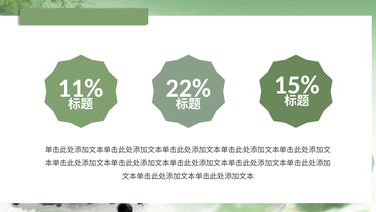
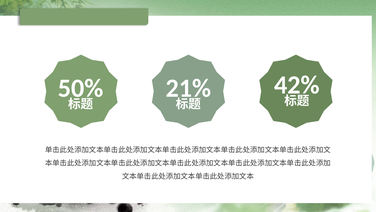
15%: 15% -> 42%
11%: 11% -> 50%
22%: 22% -> 21%
